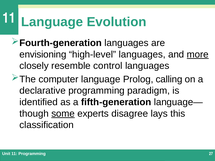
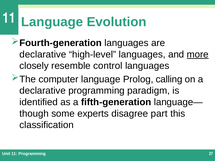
envisioning at (43, 54): envisioning -> declarative
some underline: present -> none
lays: lays -> part
